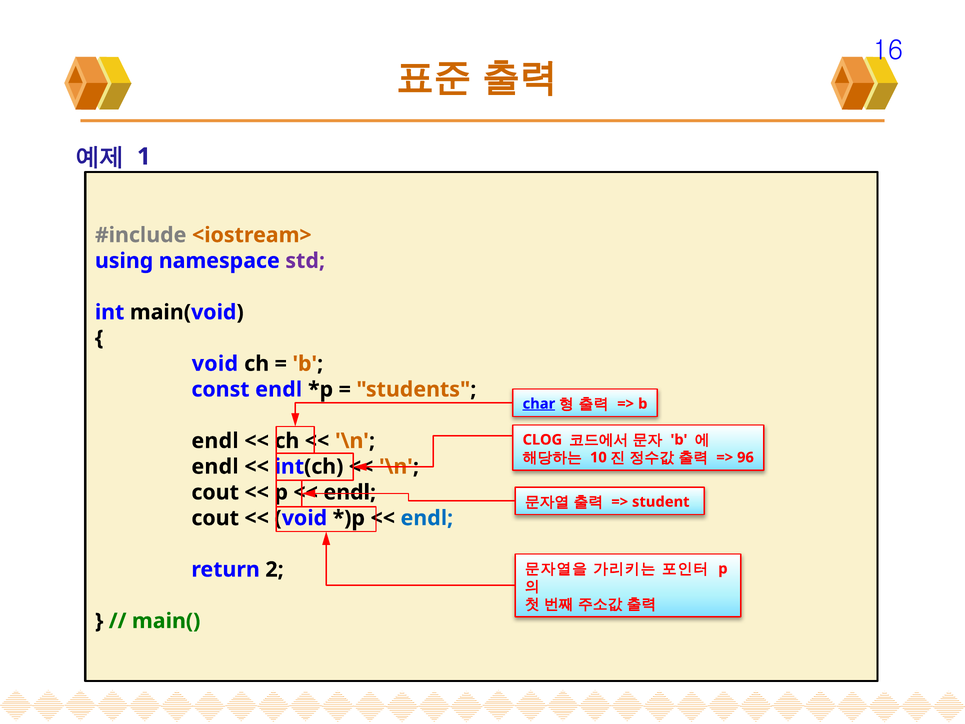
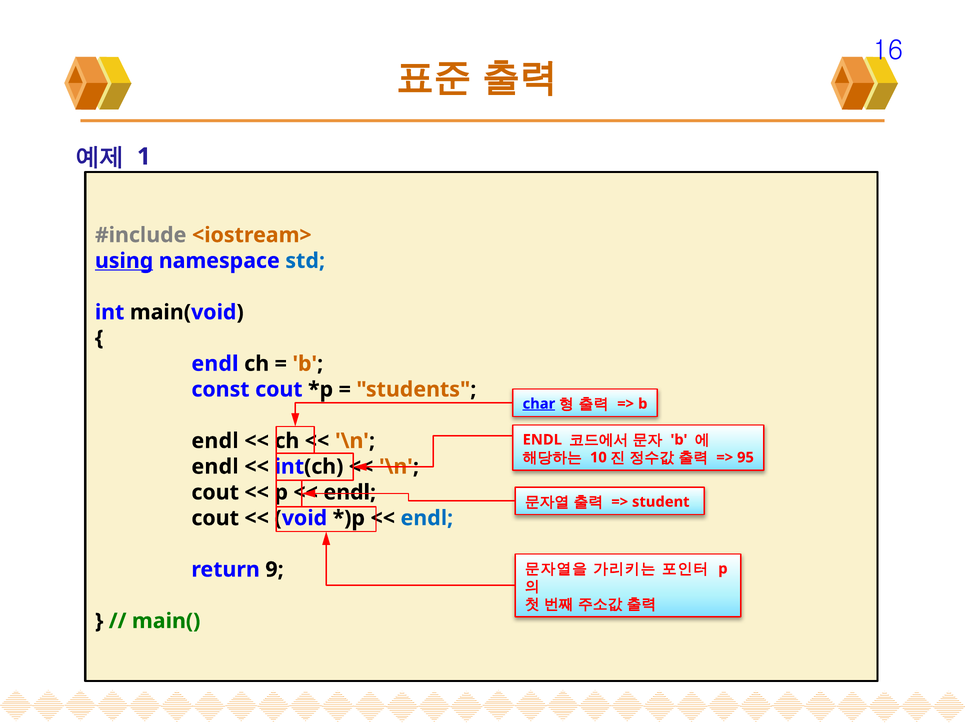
using underline: none -> present
std colour: purple -> blue
void at (215, 364): void -> endl
const endl: endl -> cout
CLOG at (542, 440): CLOG -> ENDL
96: 96 -> 95
2: 2 -> 9
